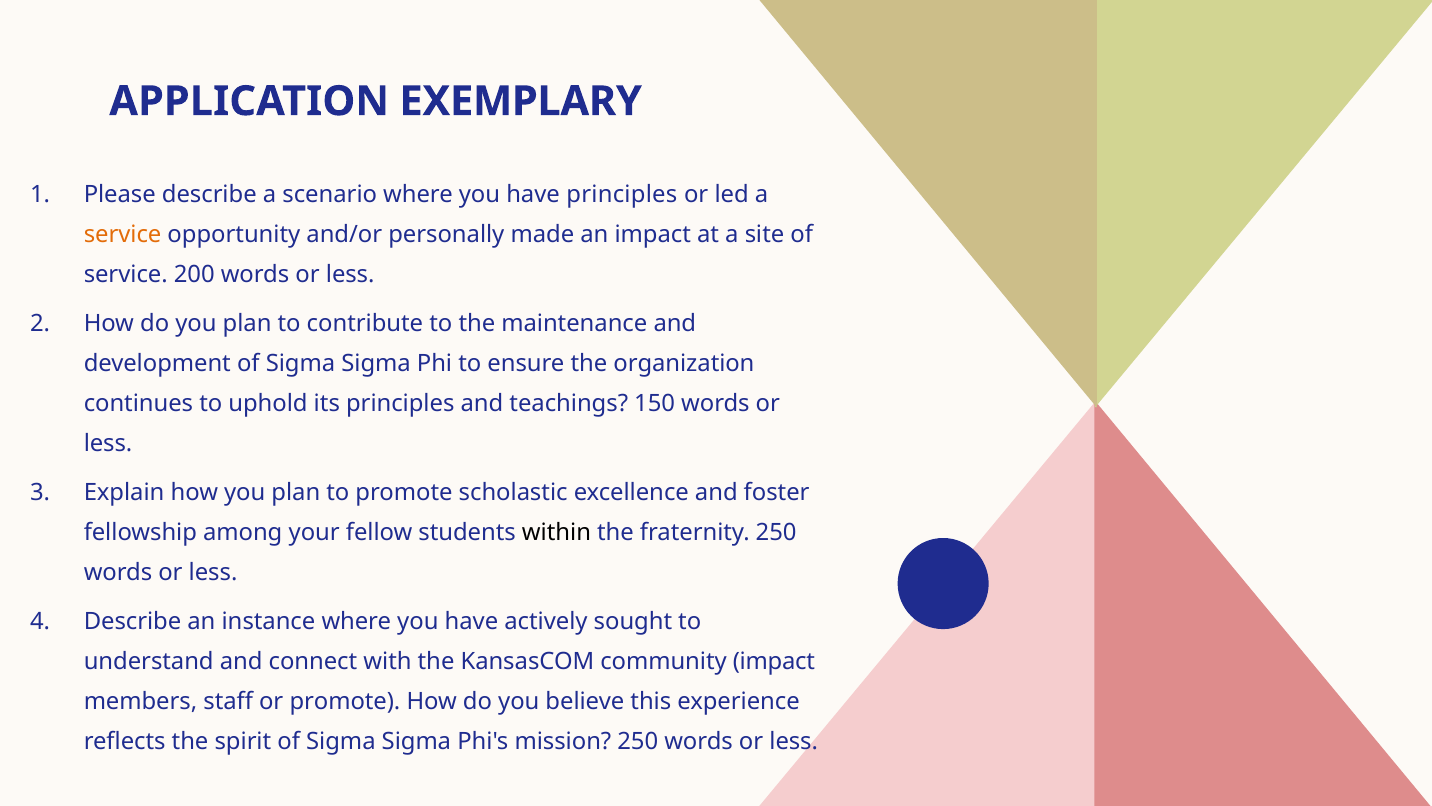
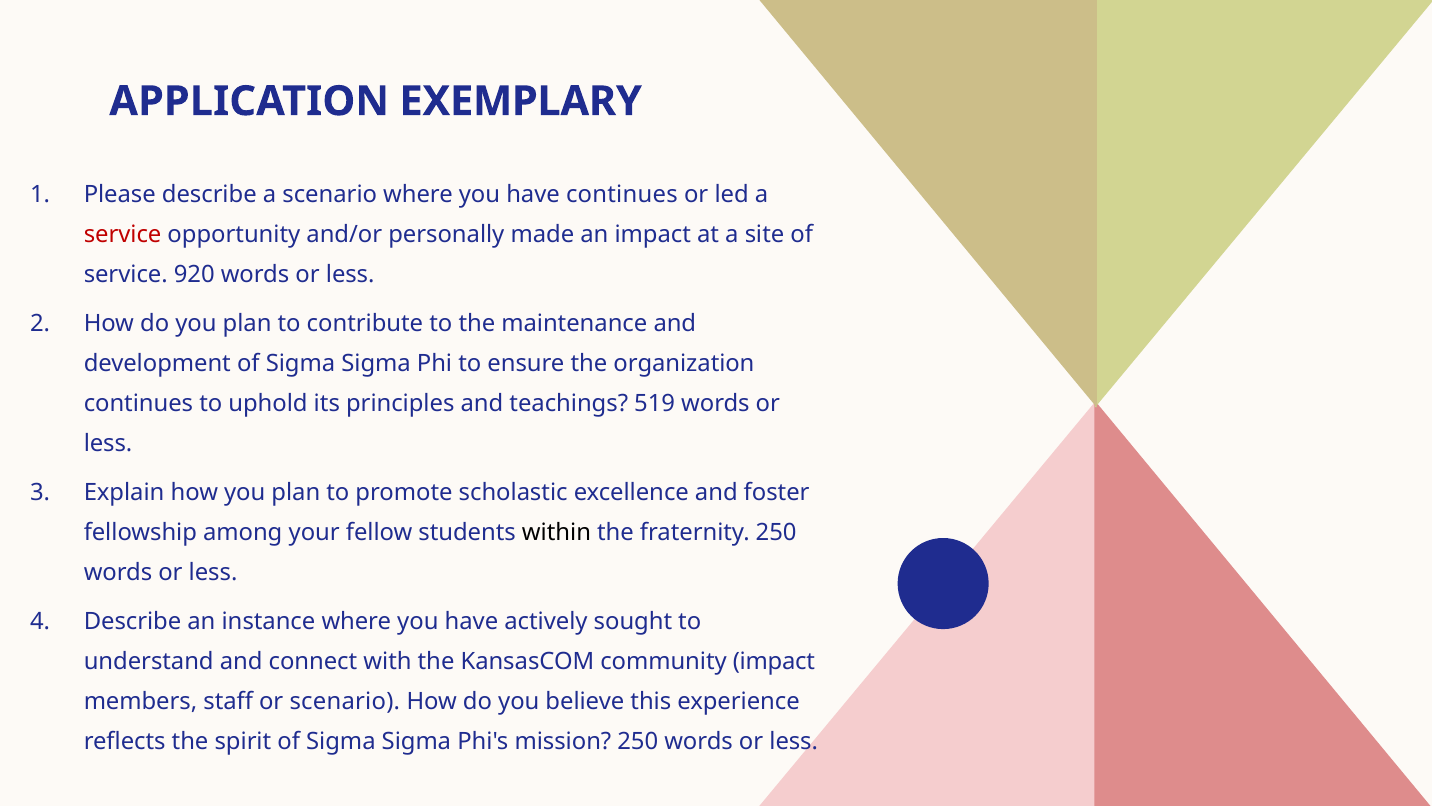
have principles: principles -> continues
service at (123, 234) colour: orange -> red
200: 200 -> 920
150: 150 -> 519
or promote: promote -> scenario
